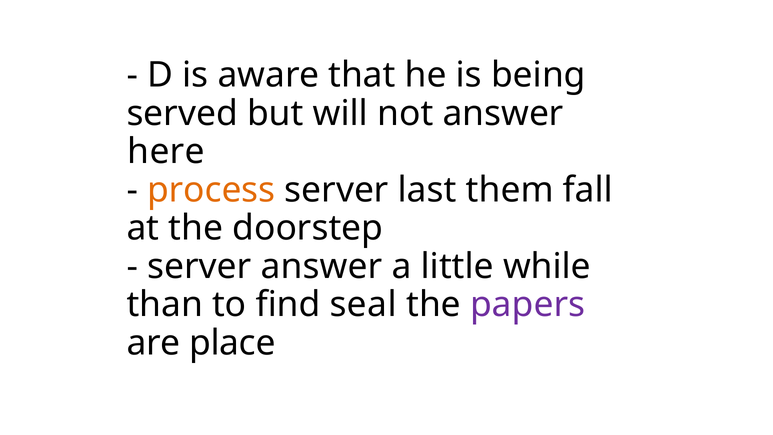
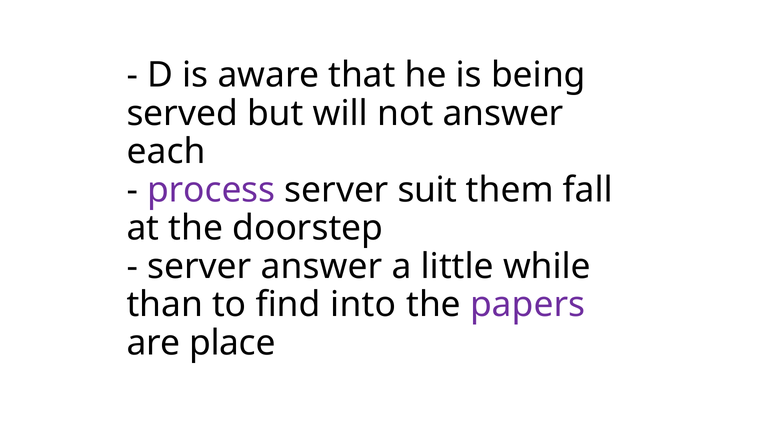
here: here -> each
process colour: orange -> purple
last: last -> suit
seal: seal -> into
